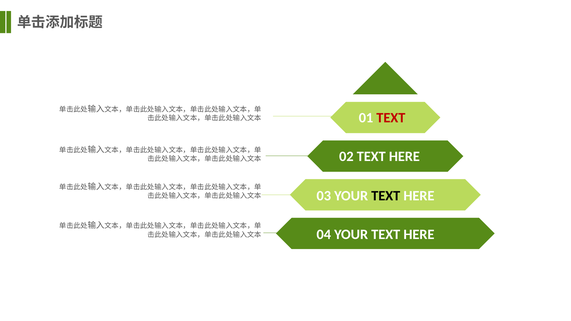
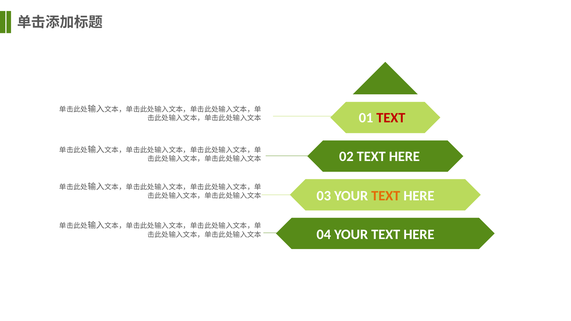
TEXT at (386, 196) colour: black -> orange
